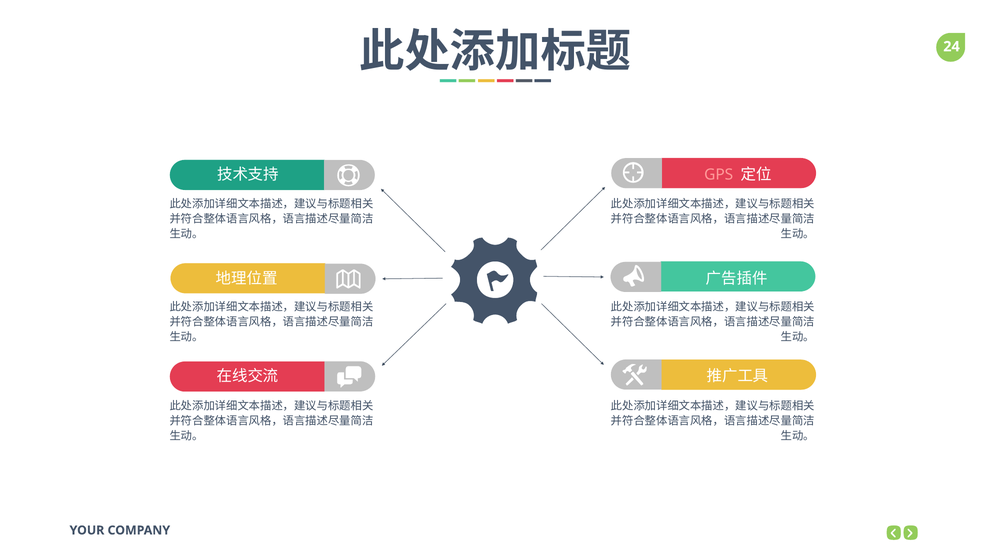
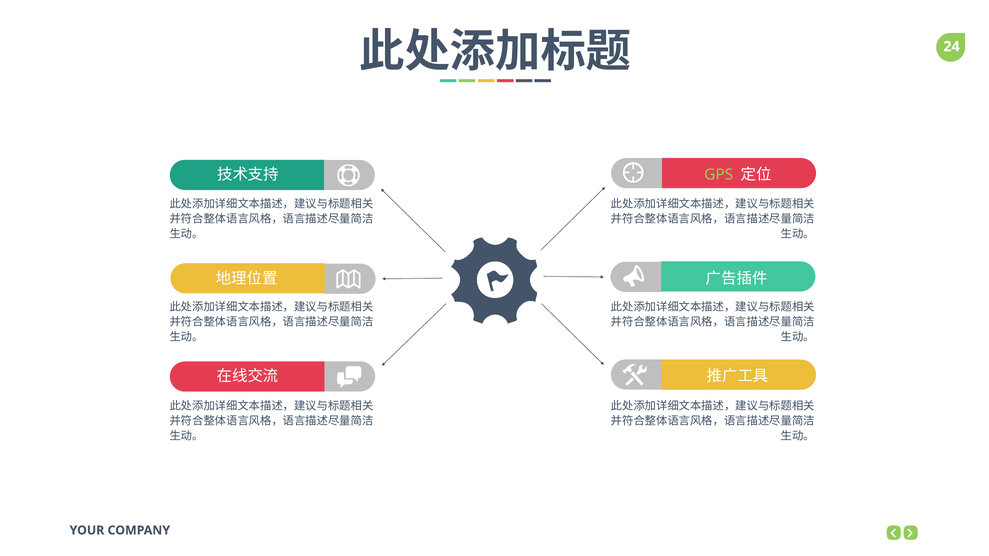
GPS colour: pink -> light green
